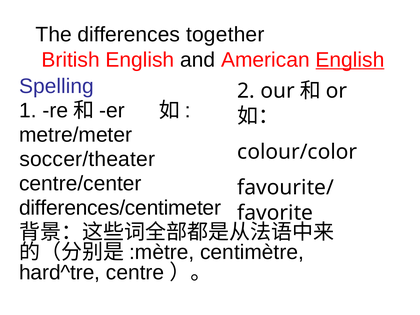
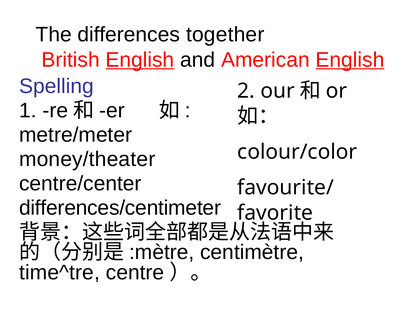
English at (140, 60) underline: none -> present
soccer/theater: soccer/theater -> money/theater
hard^tre: hard^tre -> time^tre
